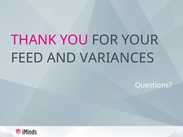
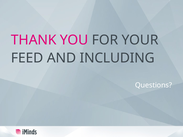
VARIANCES: VARIANCES -> INCLUDING
